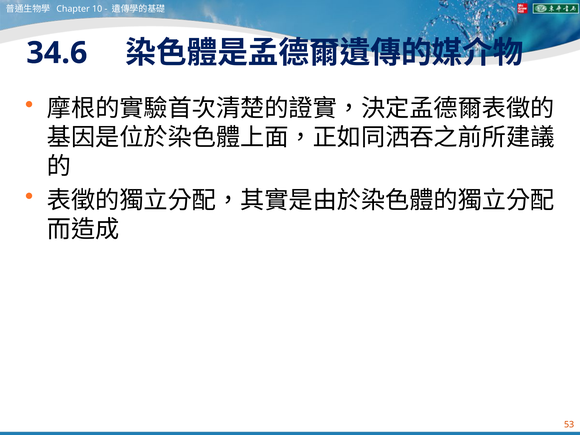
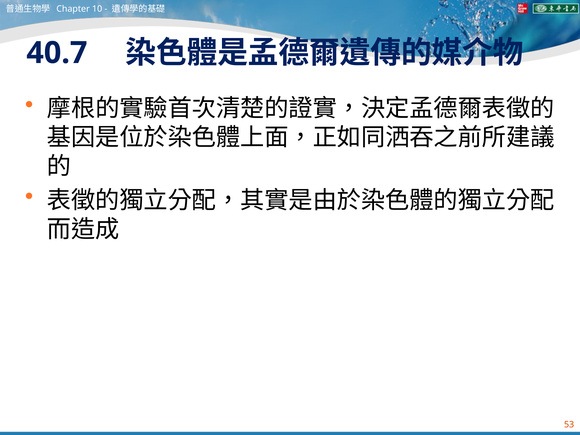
34.6: 34.6 -> 40.7
